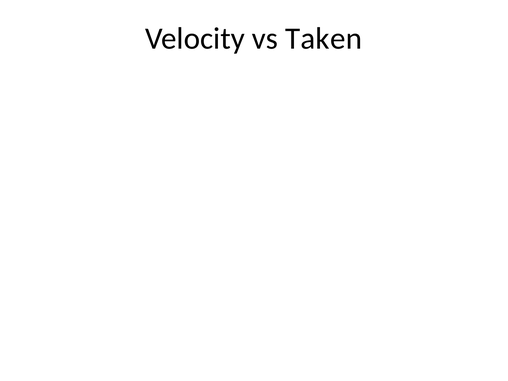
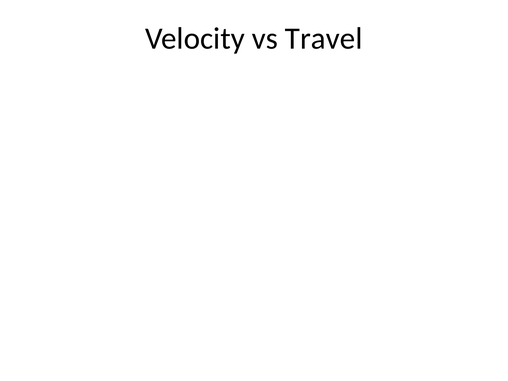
Taken: Taken -> Travel
